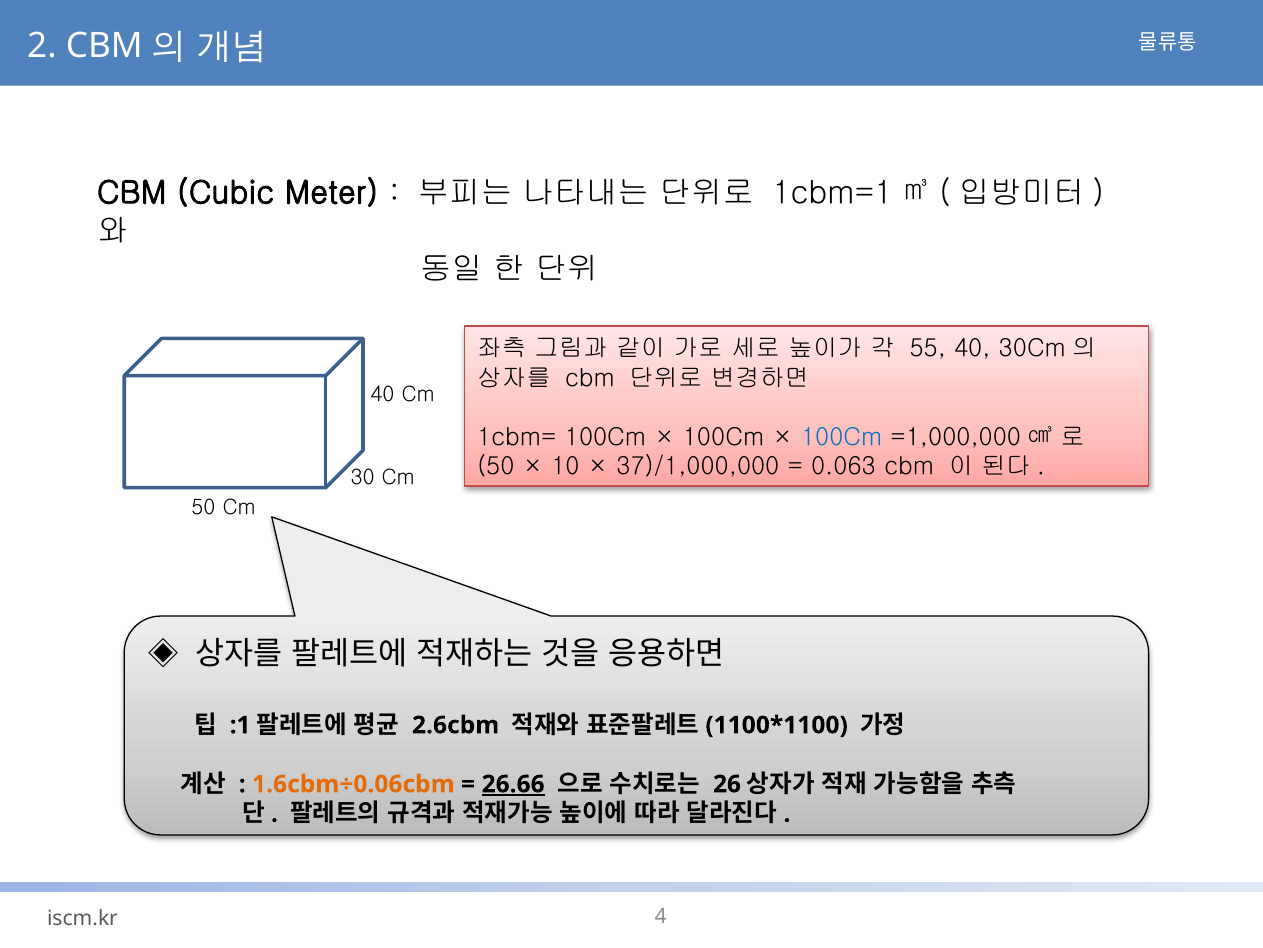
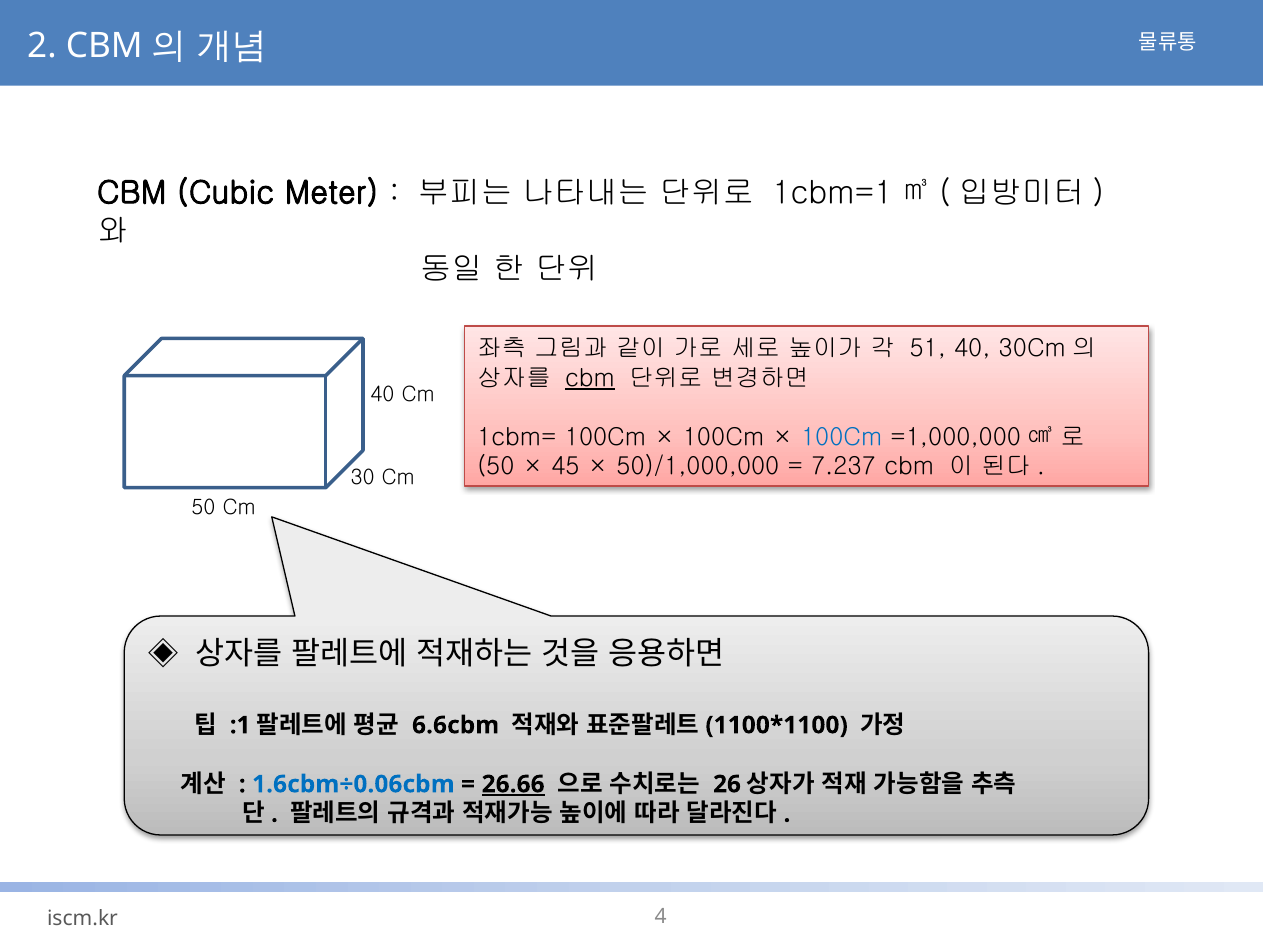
55: 55 -> 51
cbm at (590, 378) underline: none -> present
10: 10 -> 45
37)/1,000,000: 37)/1,000,000 -> 50)/1,000,000
0.063: 0.063 -> 7.237
2.6cbm: 2.6cbm -> 6.6cbm
1.6cbm÷0.06cbm colour: orange -> blue
